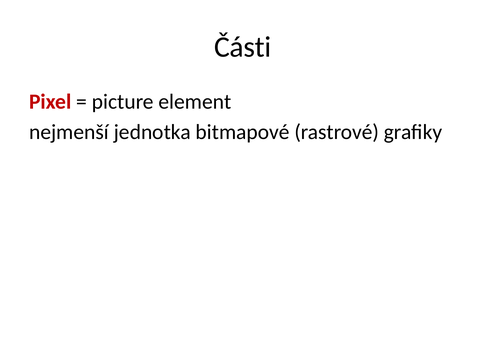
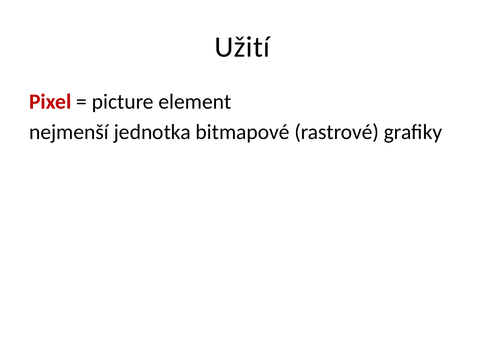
Části: Části -> Užití
